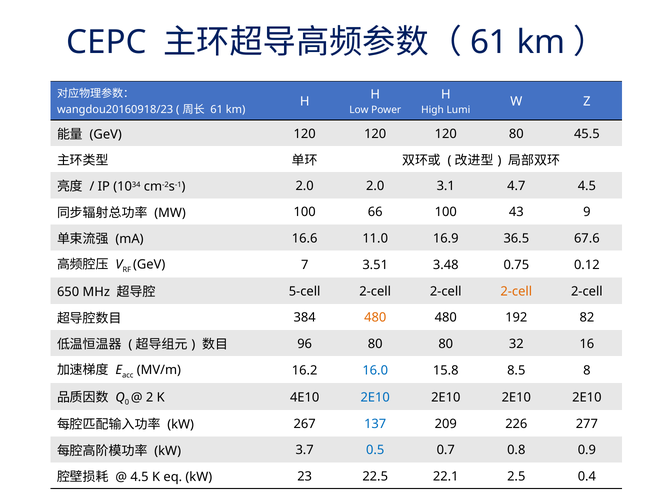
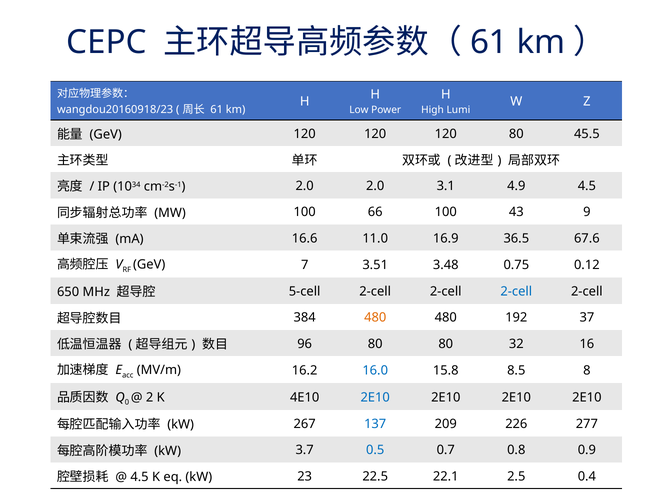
4.7: 4.7 -> 4.9
2-cell at (516, 292) colour: orange -> blue
82: 82 -> 37
